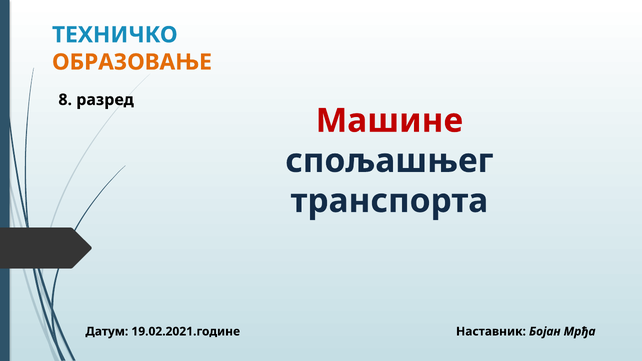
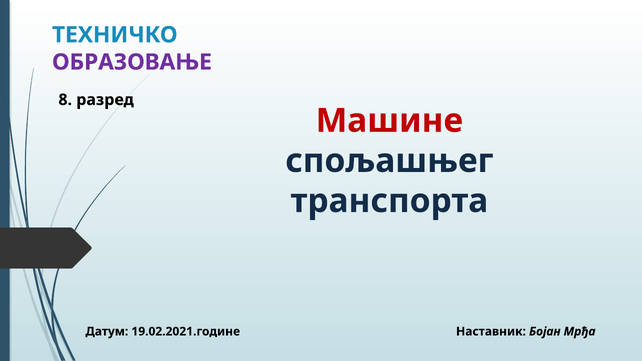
ОБРАЗОВАЊЕ colour: orange -> purple
